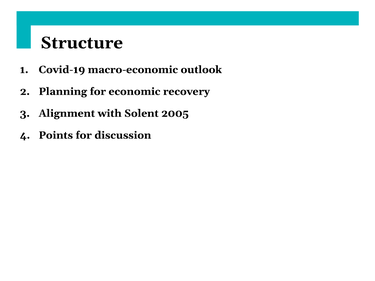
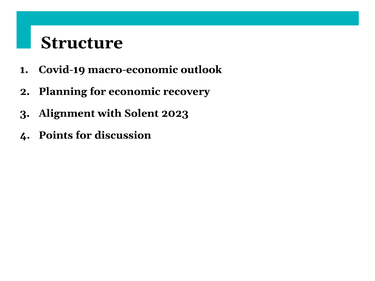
2005: 2005 -> 2023
